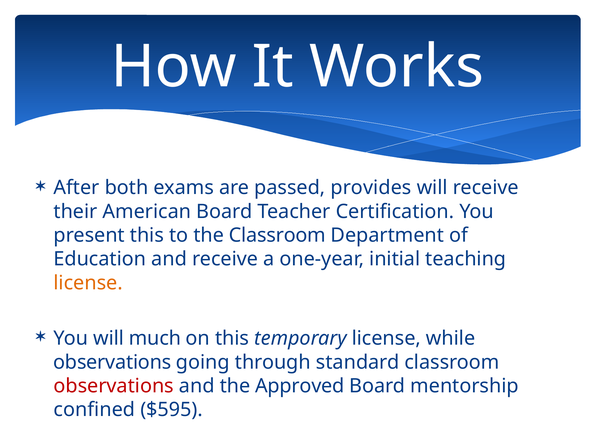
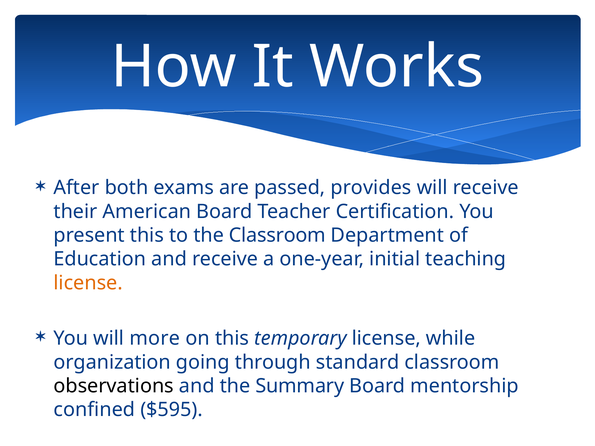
much: much -> more
observations at (112, 362): observations -> organization
observations at (114, 386) colour: red -> black
Approved: Approved -> Summary
